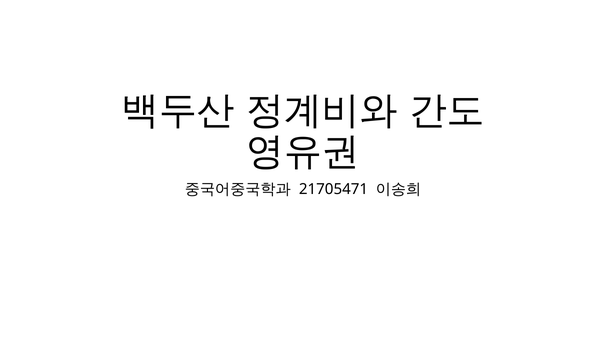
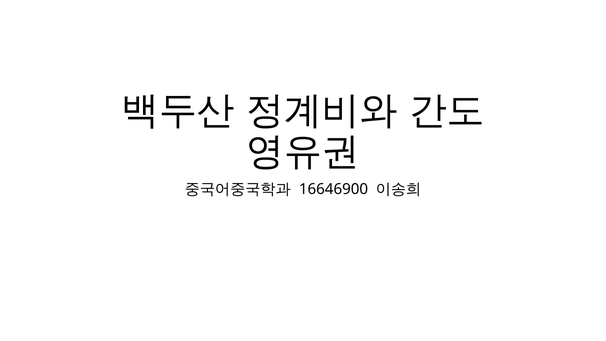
21705471: 21705471 -> 16646900
